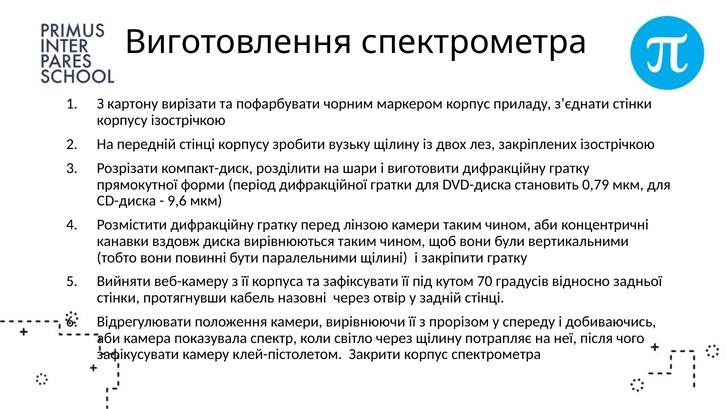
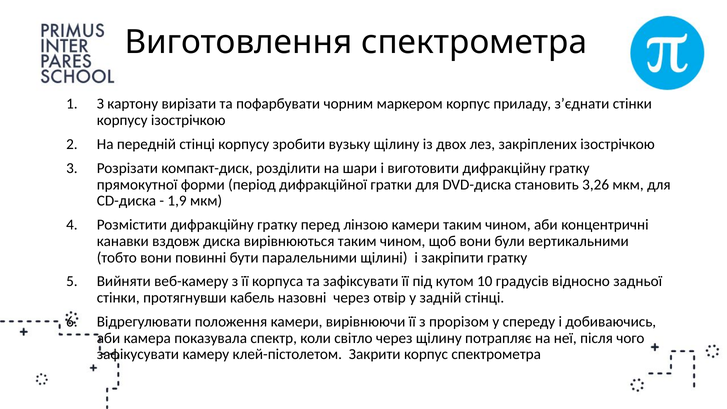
0,79: 0,79 -> 3,26
9,6: 9,6 -> 1,9
70: 70 -> 10
